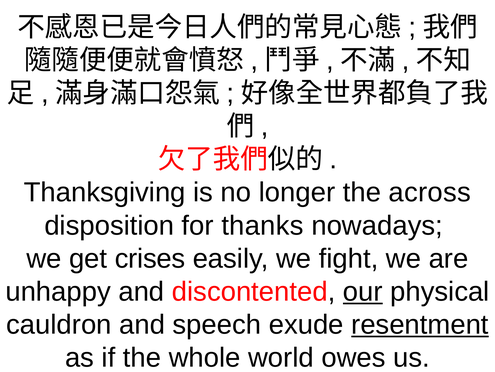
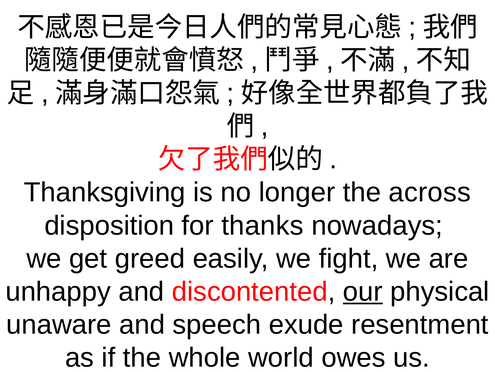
crises: crises -> greed
cauldron: cauldron -> unaware
resentment underline: present -> none
